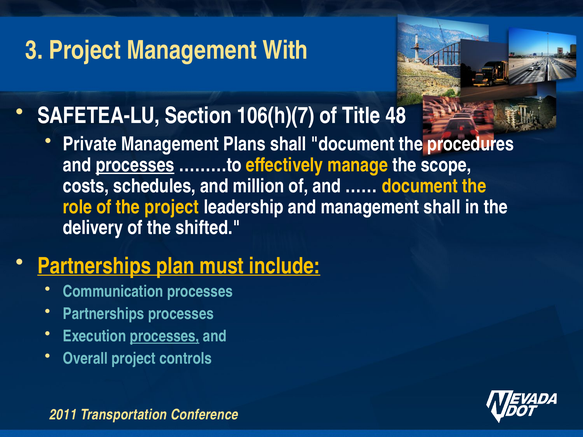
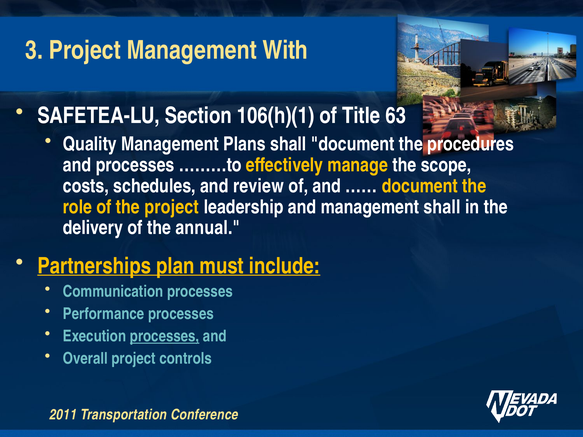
106(h)(7: 106(h)(7 -> 106(h)(1
48: 48 -> 63
Private: Private -> Quality
processes at (135, 165) underline: present -> none
million: million -> review
shifted: shifted -> annual
Partnerships at (104, 314): Partnerships -> Performance
